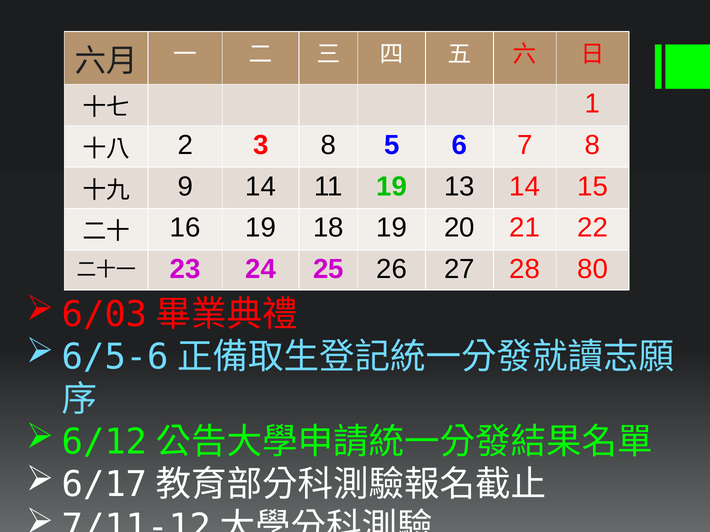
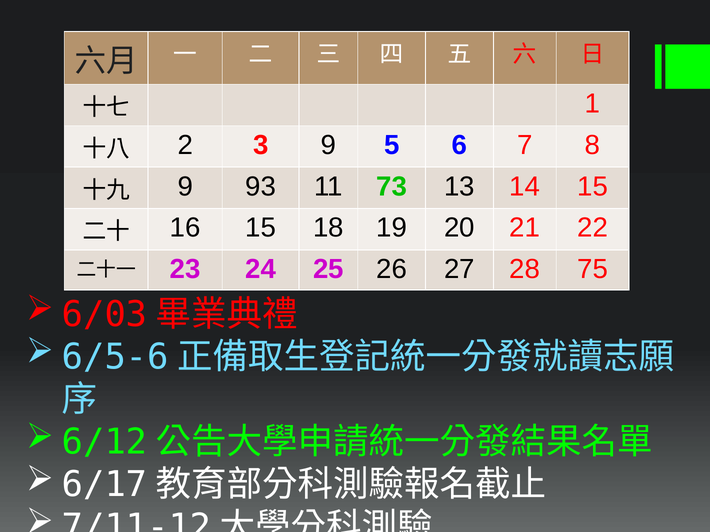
3 8: 8 -> 9
9 14: 14 -> 93
11 19: 19 -> 73
16 19: 19 -> 15
80: 80 -> 75
